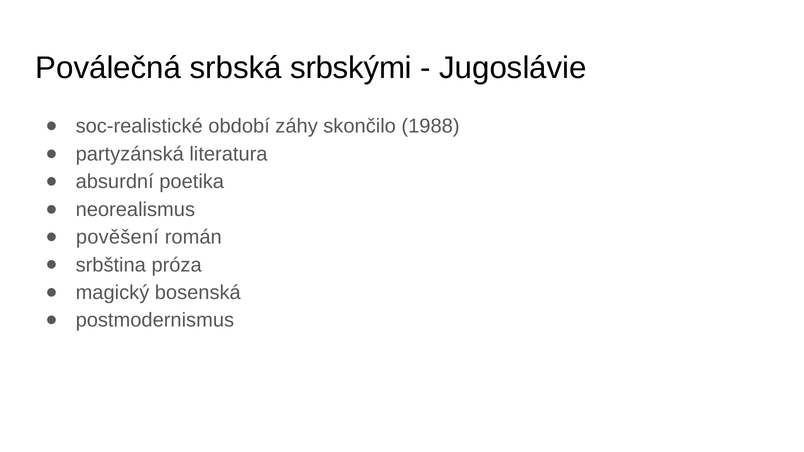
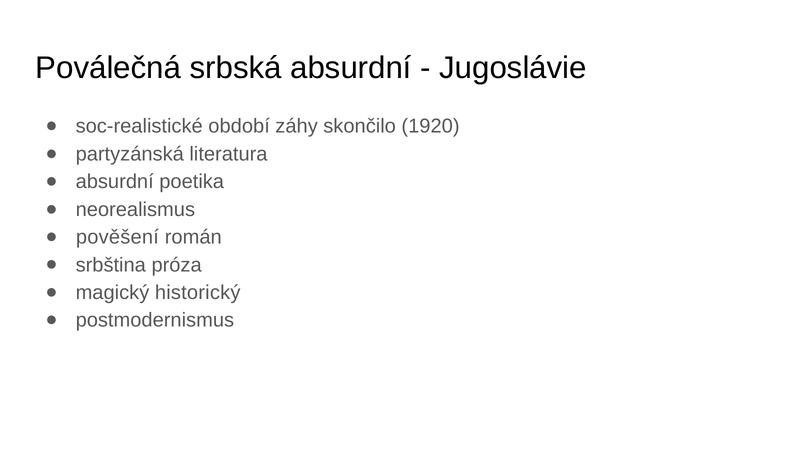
srbská srbskými: srbskými -> absurdní
1988: 1988 -> 1920
bosenská: bosenská -> historický
